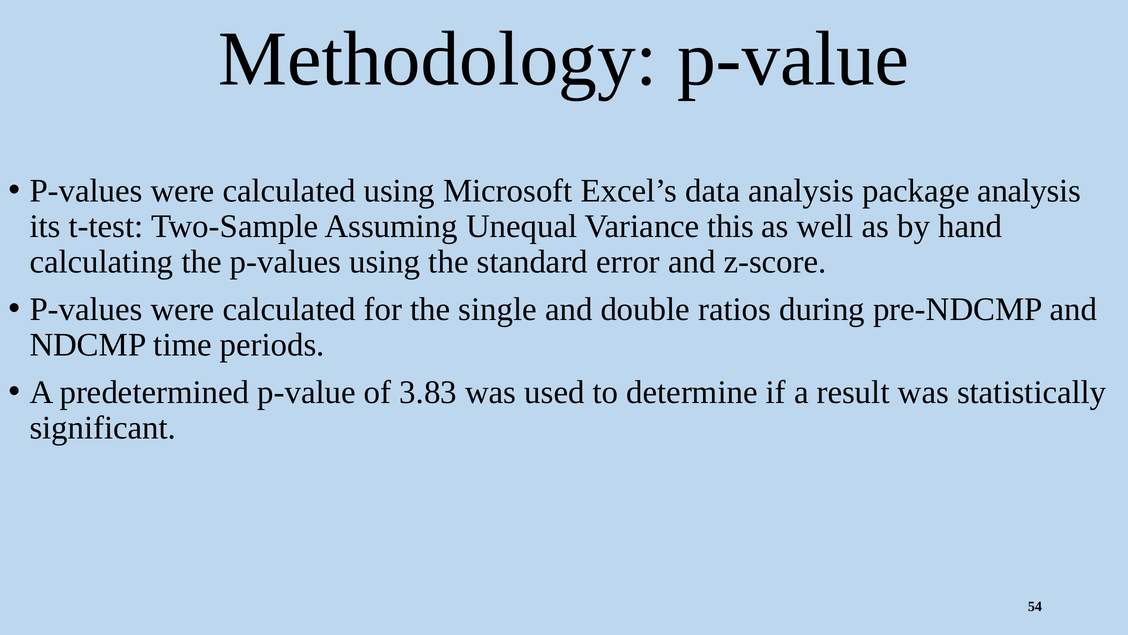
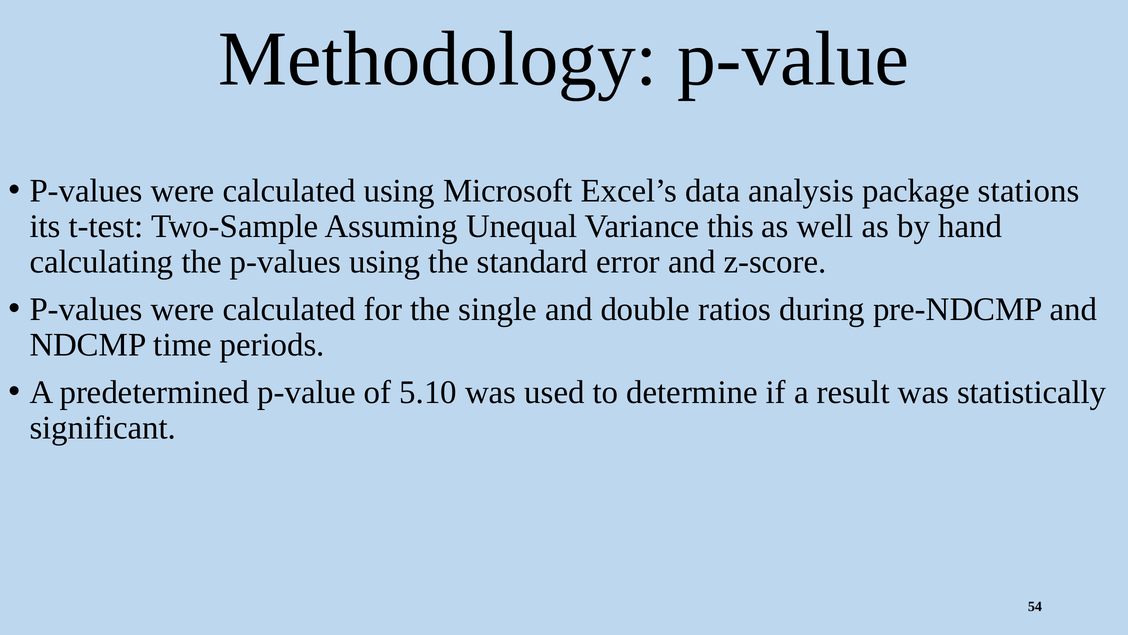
package analysis: analysis -> stations
3.83: 3.83 -> 5.10
